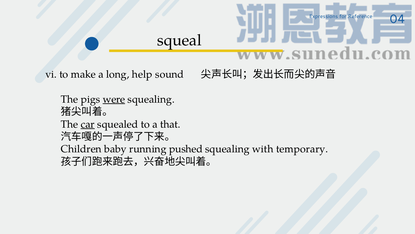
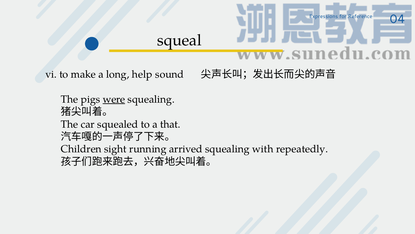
car underline: present -> none
baby: baby -> sight
pushed: pushed -> arrived
temporary: temporary -> repeatedly
